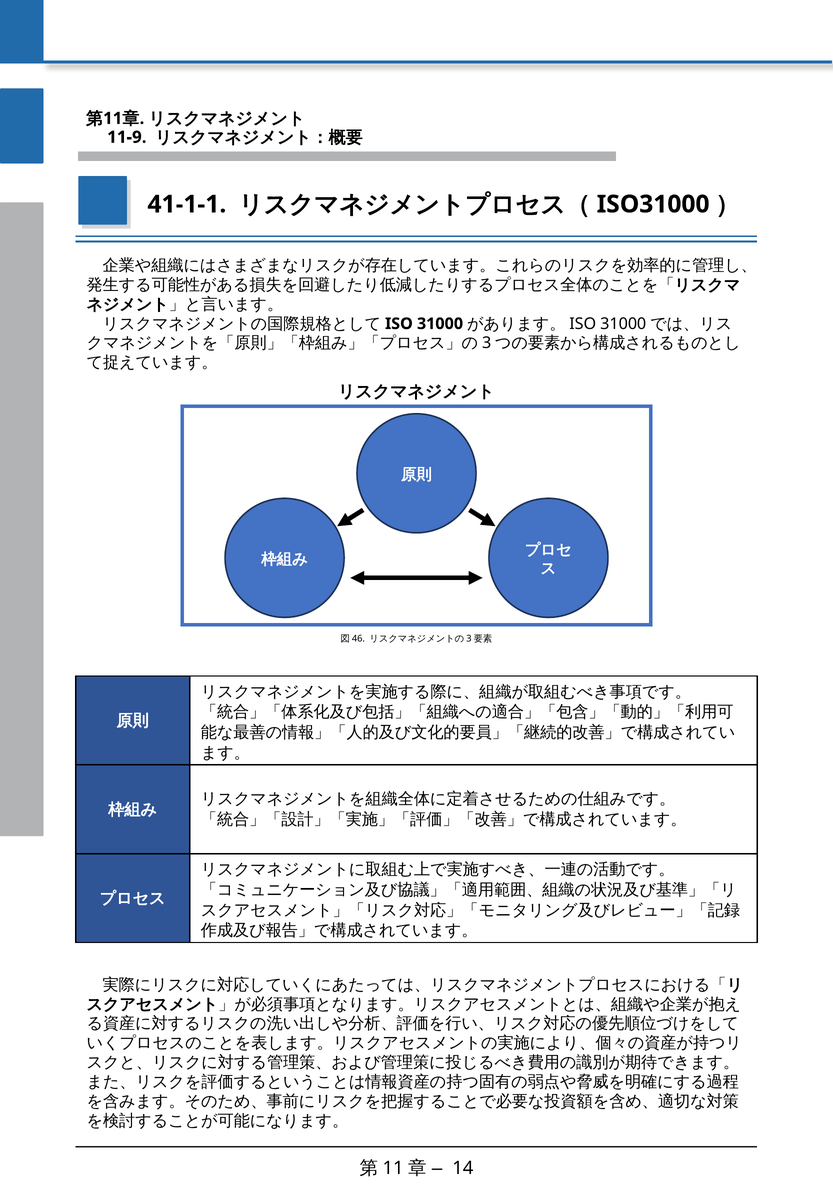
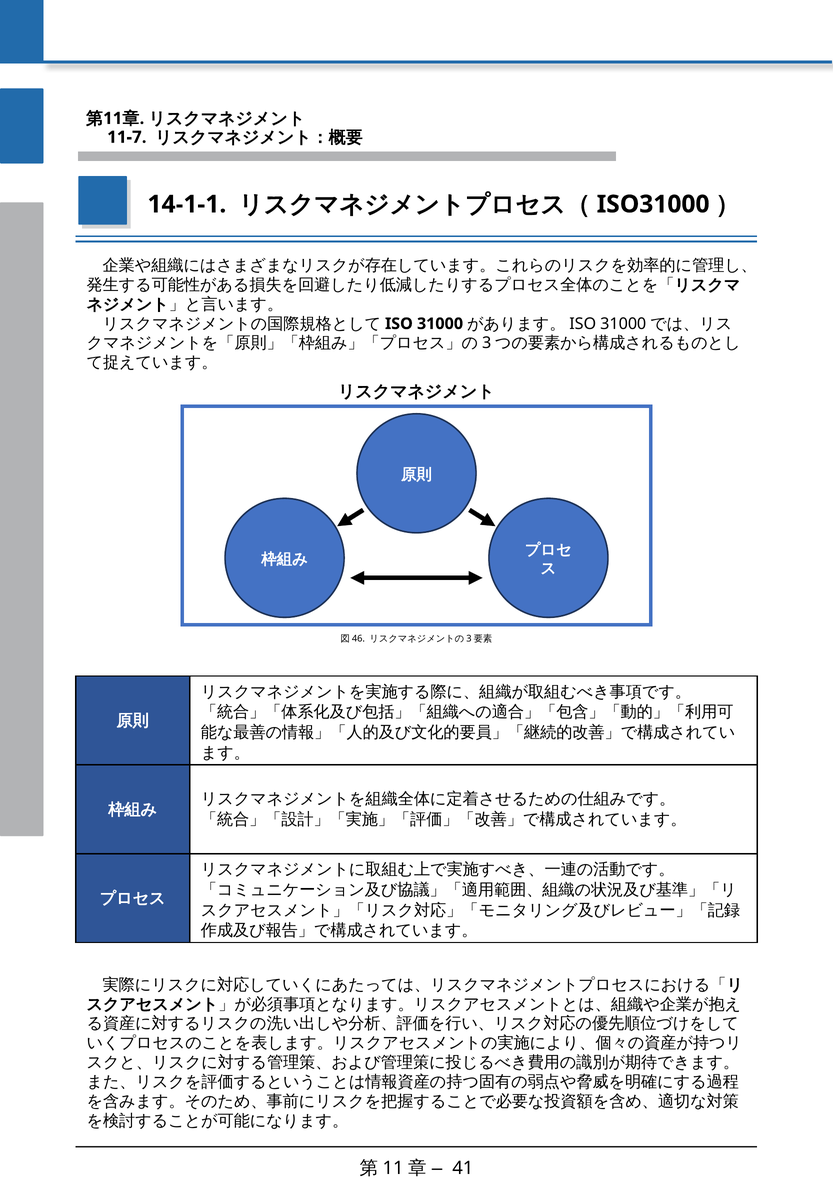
11-9: 11-9 -> 11-7
41-1-1: 41-1-1 -> 14-1-1
14: 14 -> 41
